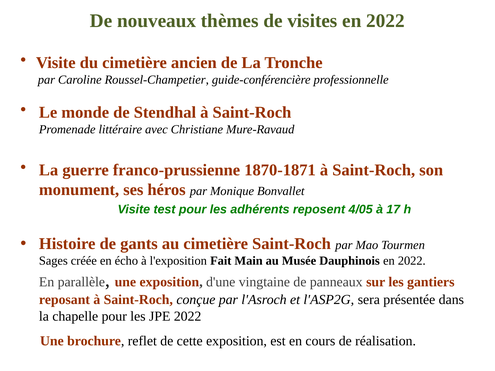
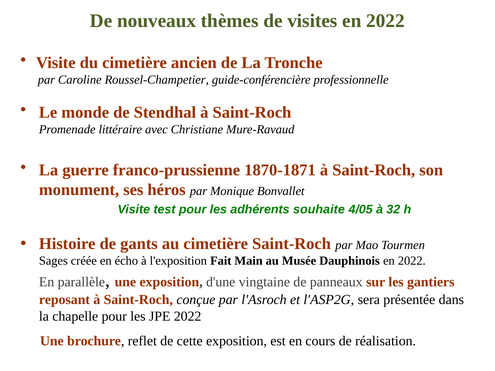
reposent: reposent -> souhaite
17: 17 -> 32
